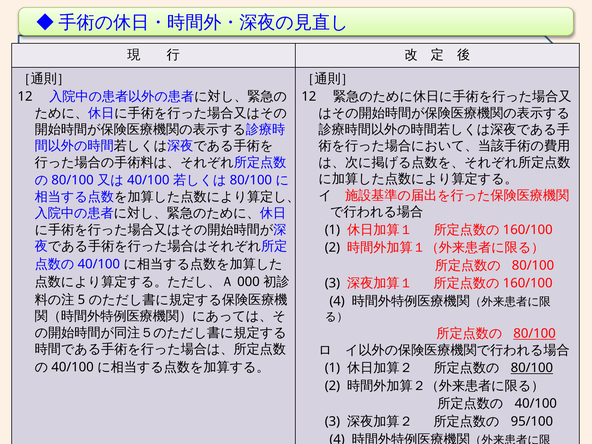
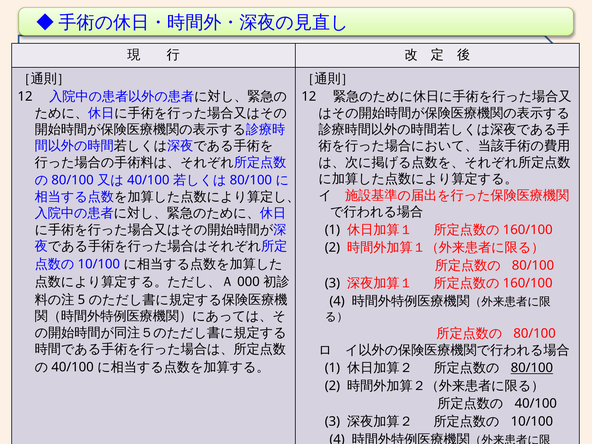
40/100 at (99, 264): 40/100 -> 10/100
80/100 at (535, 334) underline: present -> none
95/100 at (532, 422): 95/100 -> 10/100
